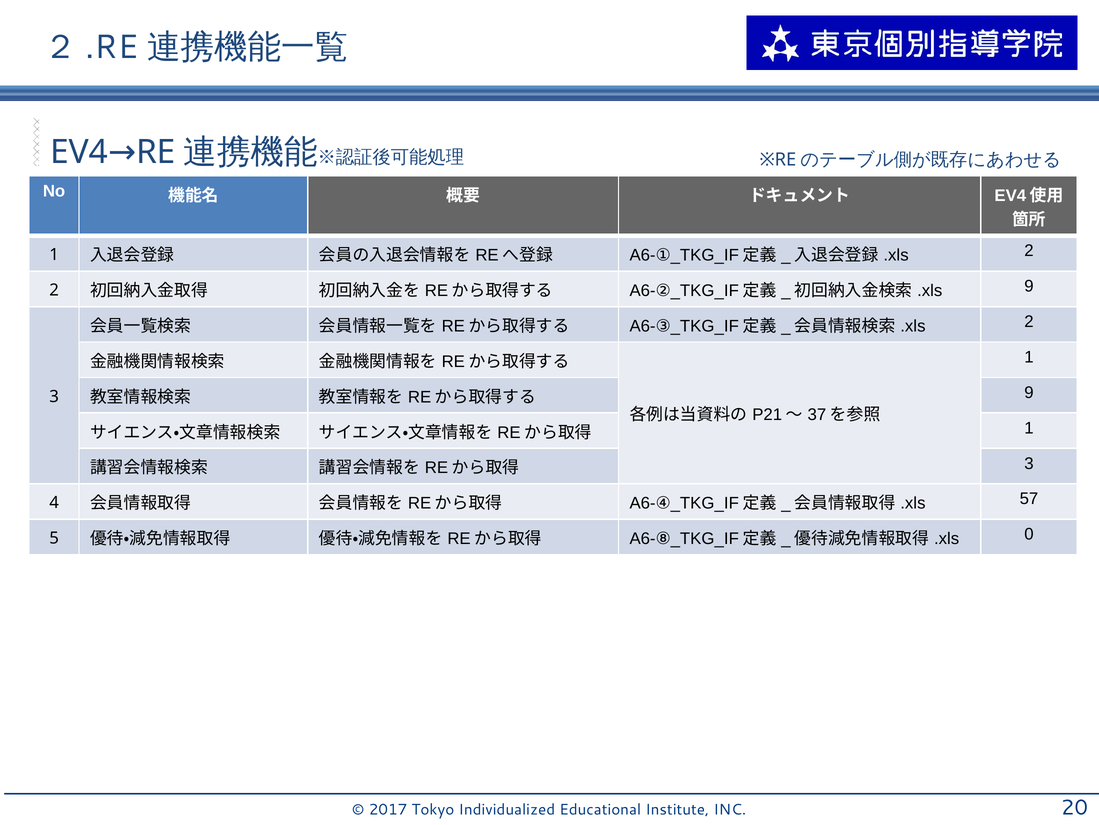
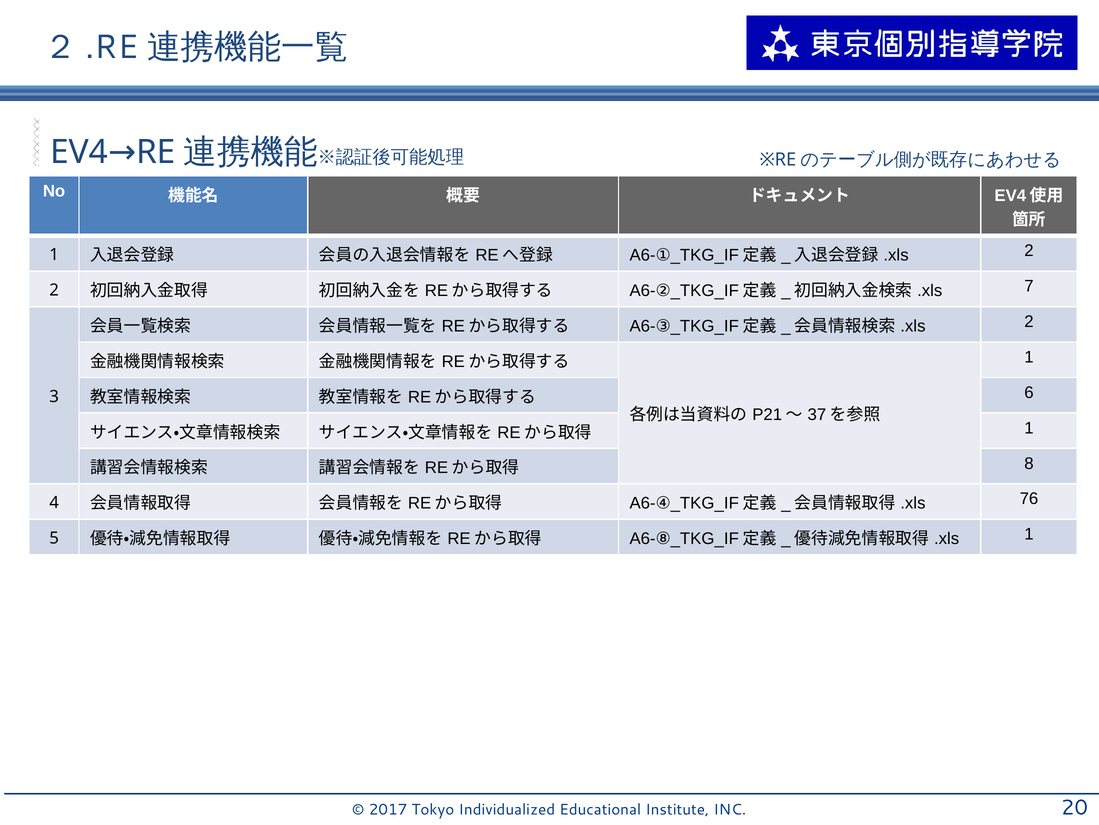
9 at (1029, 286): 9 -> 7
9 at (1029, 392): 9 -> 6
3 at (1029, 463): 3 -> 8
57: 57 -> 76
0 at (1029, 534): 0 -> 1
